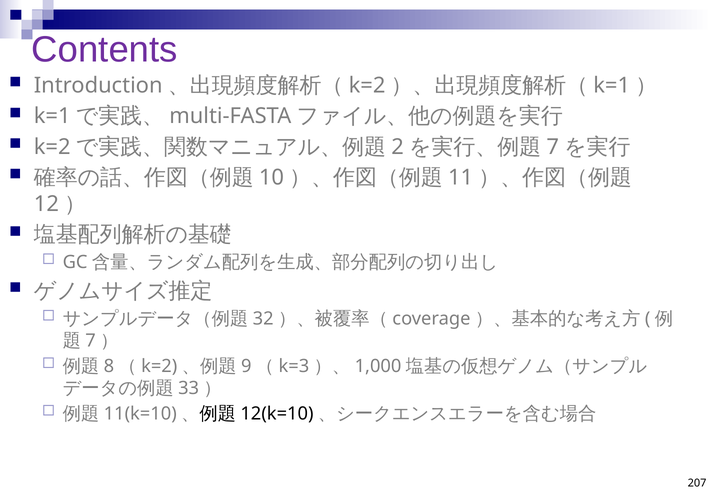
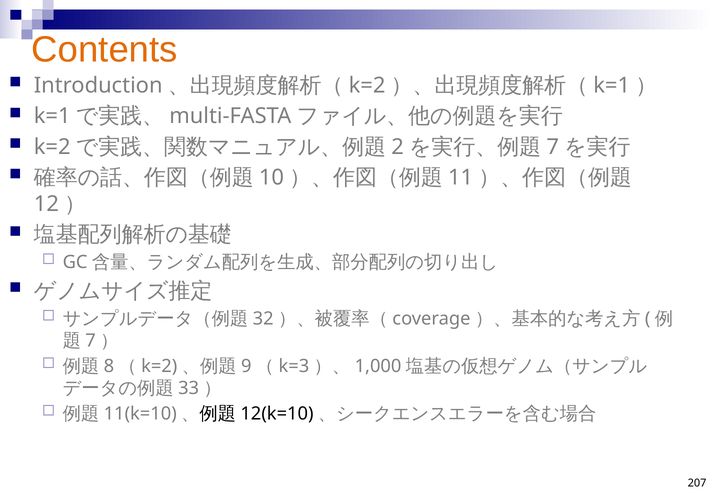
Contents colour: purple -> orange
